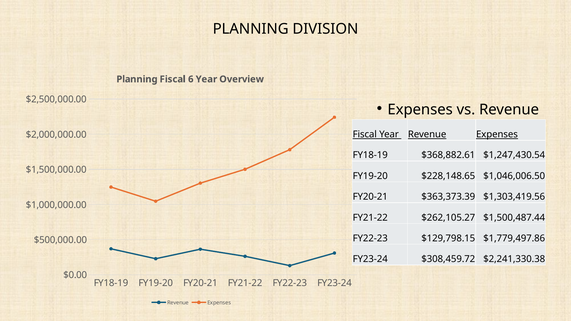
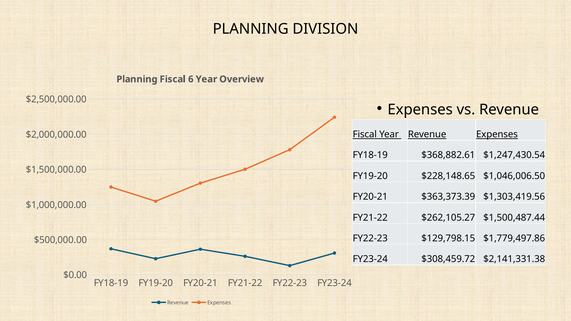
$2,241,330.38: $2,241,330.38 -> $2,141,331.38
